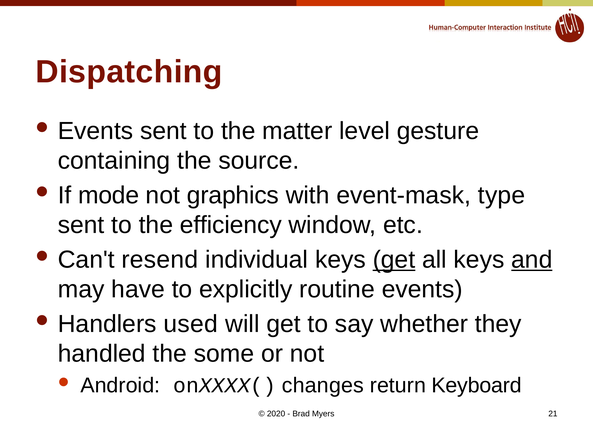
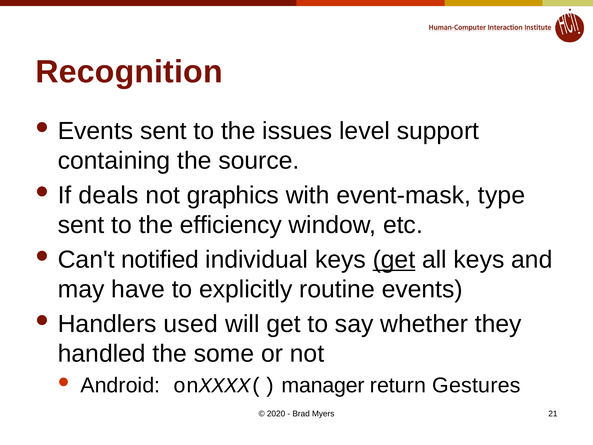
Dispatching: Dispatching -> Recognition
matter: matter -> issues
gesture: gesture -> support
mode: mode -> deals
resend: resend -> notified
and underline: present -> none
changes: changes -> manager
Keyboard: Keyboard -> Gestures
